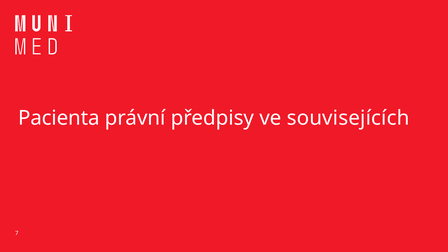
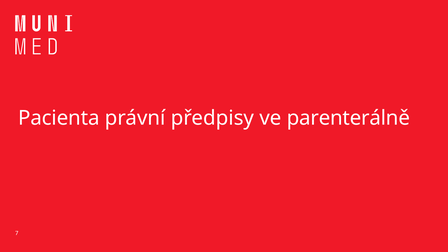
souvisejících: souvisejících -> parenterálně
